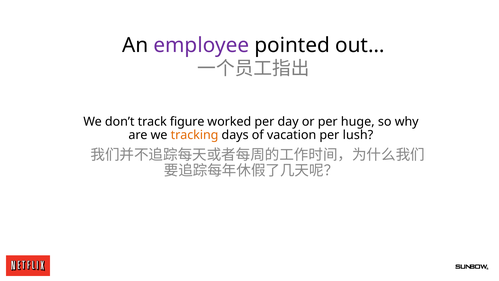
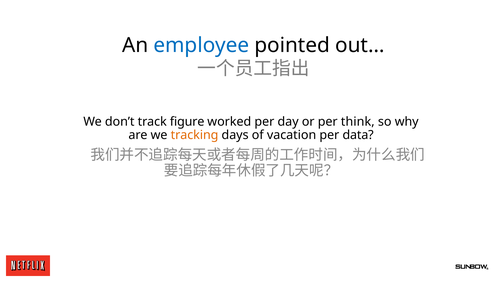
employee colour: purple -> blue
huge: huge -> think
lush: lush -> data
